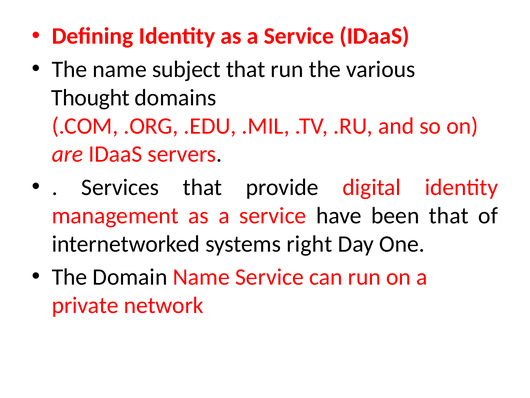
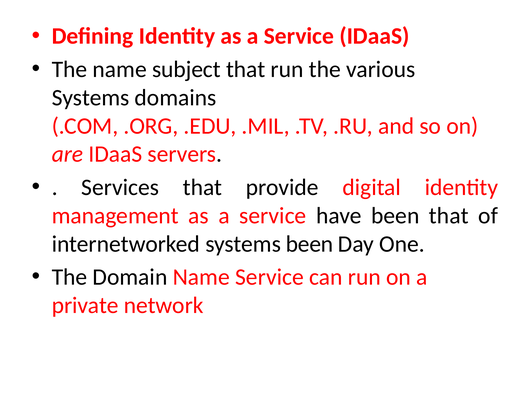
Thought at (91, 97): Thought -> Systems
systems right: right -> been
